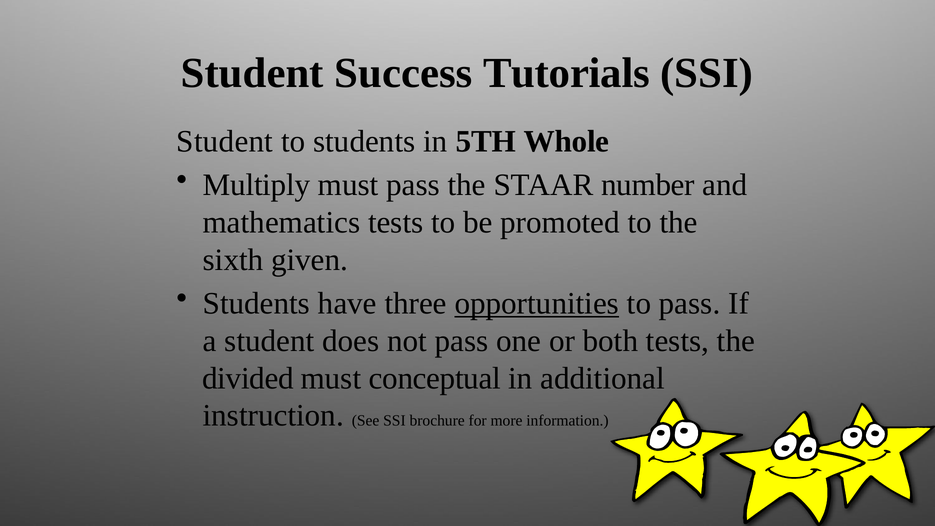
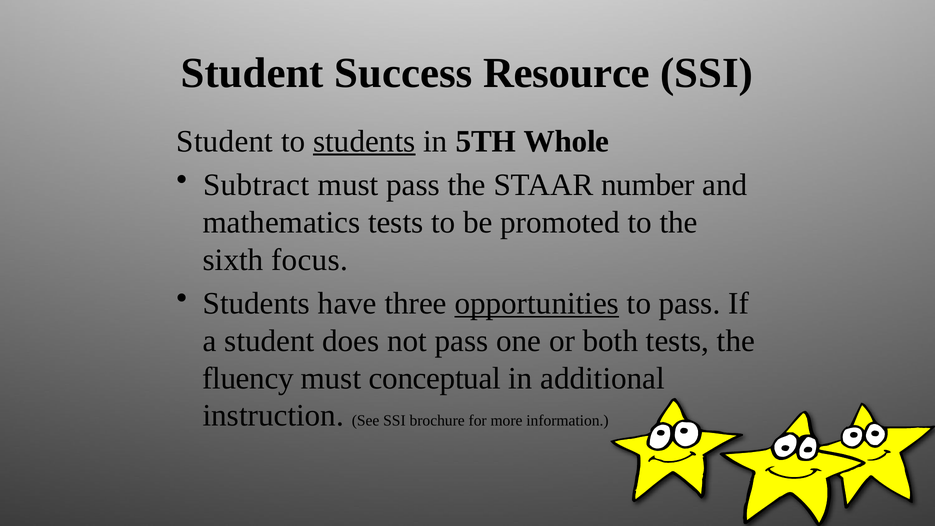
Tutorials: Tutorials -> Resource
students at (364, 141) underline: none -> present
Multiply: Multiply -> Subtract
given: given -> focus
divided: divided -> fluency
